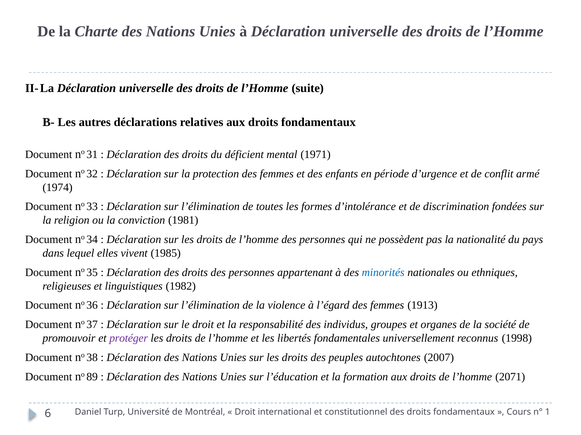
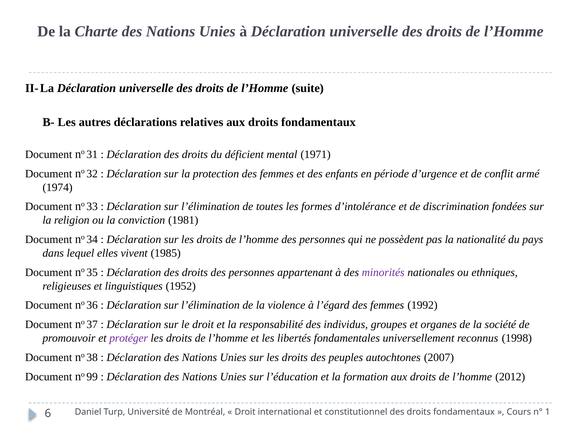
minorités colour: blue -> purple
1982: 1982 -> 1952
1913: 1913 -> 1992
89: 89 -> 99
2071: 2071 -> 2012
